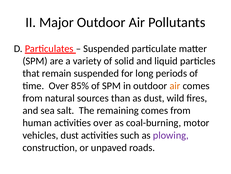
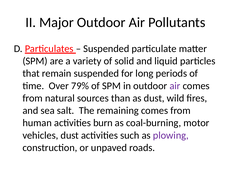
85%: 85% -> 79%
air at (175, 85) colour: orange -> purple
activities over: over -> burn
